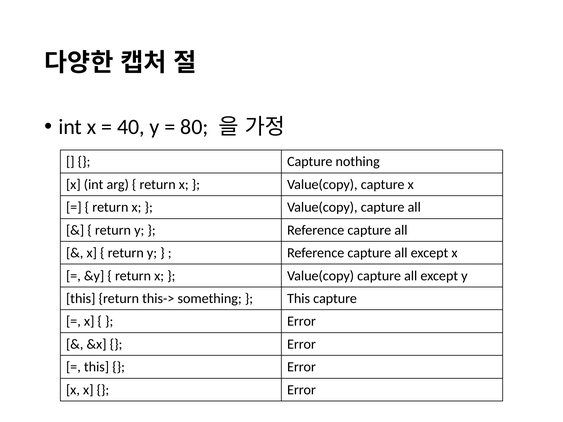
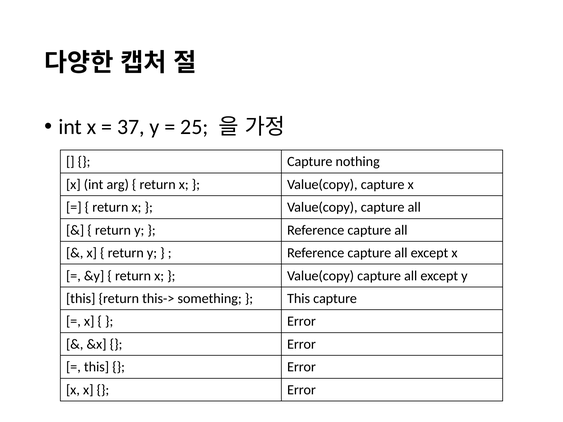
40: 40 -> 37
80: 80 -> 25
